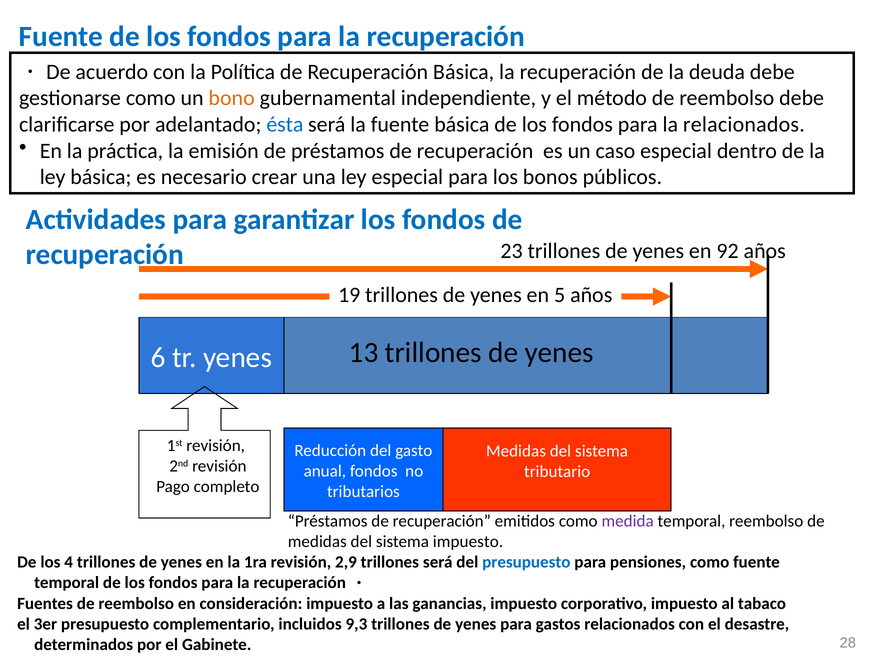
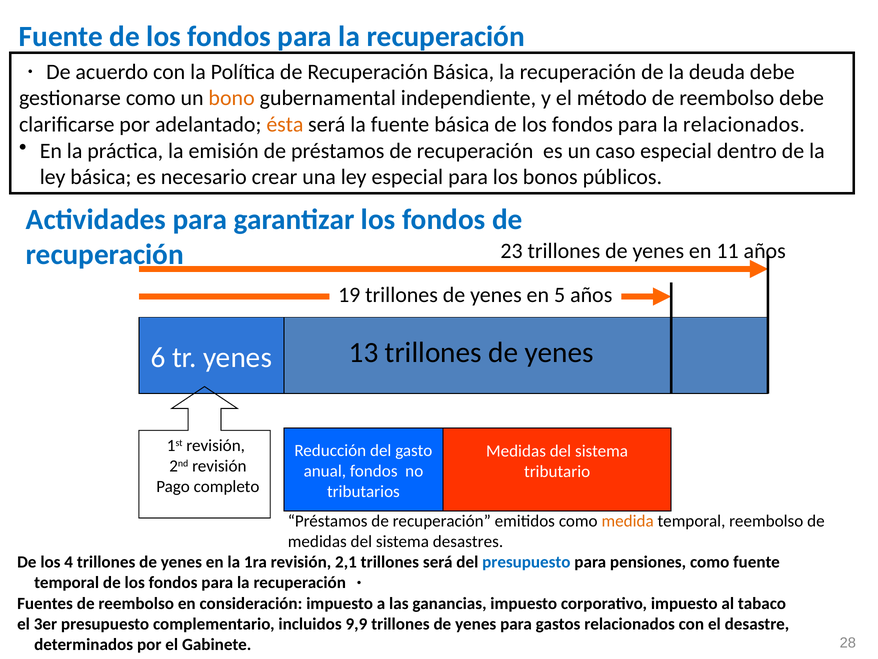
ésta colour: blue -> orange
92: 92 -> 11
medida colour: purple -> orange
sistema impuesto: impuesto -> desastres
2,9: 2,9 -> 2,1
9,3: 9,3 -> 9,9
